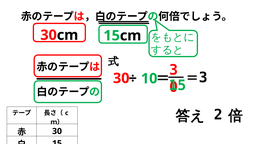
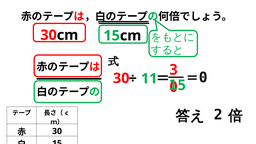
10: 10 -> 11
3 at (203, 78): 3 -> 0
